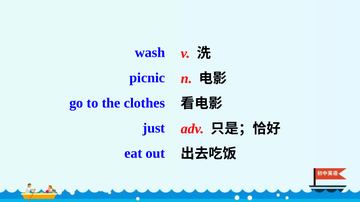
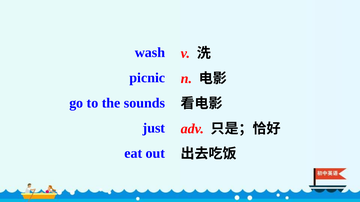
clothes: clothes -> sounds
